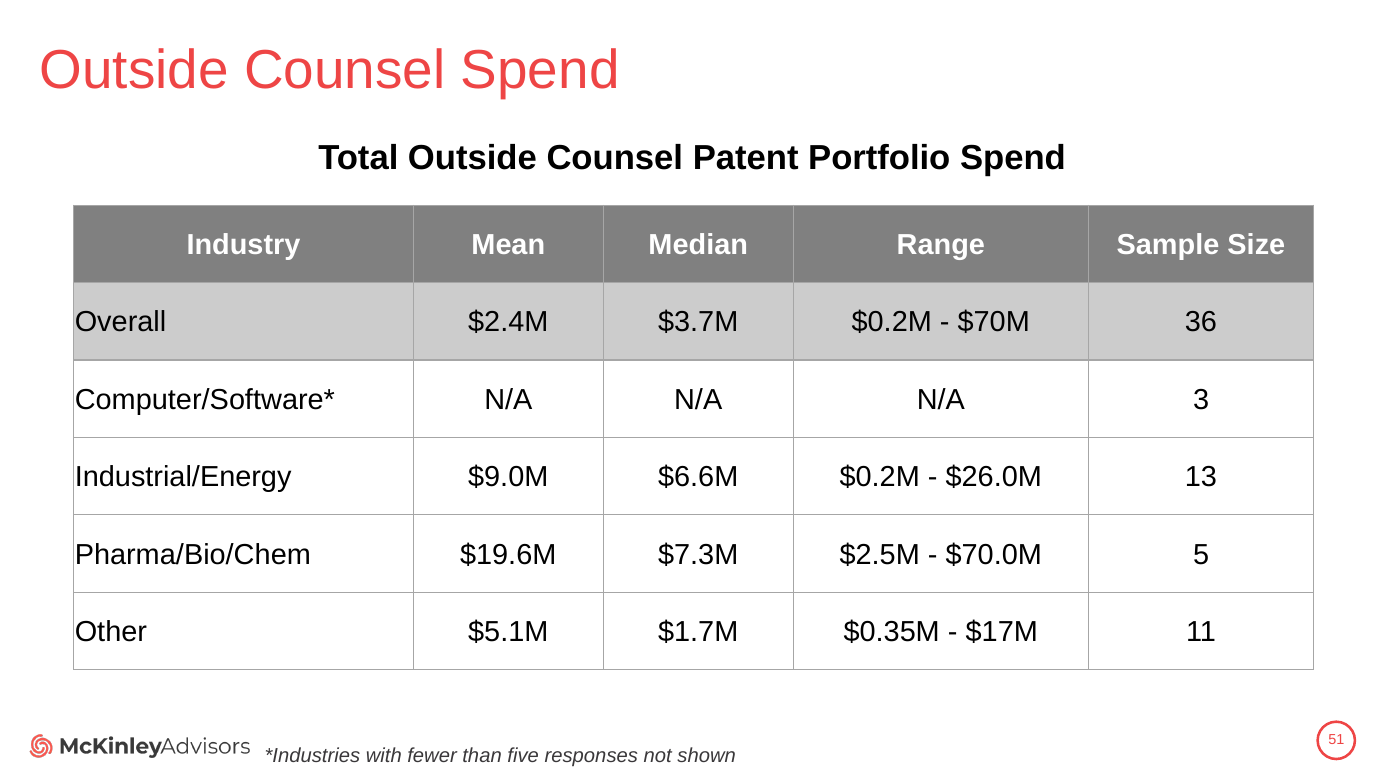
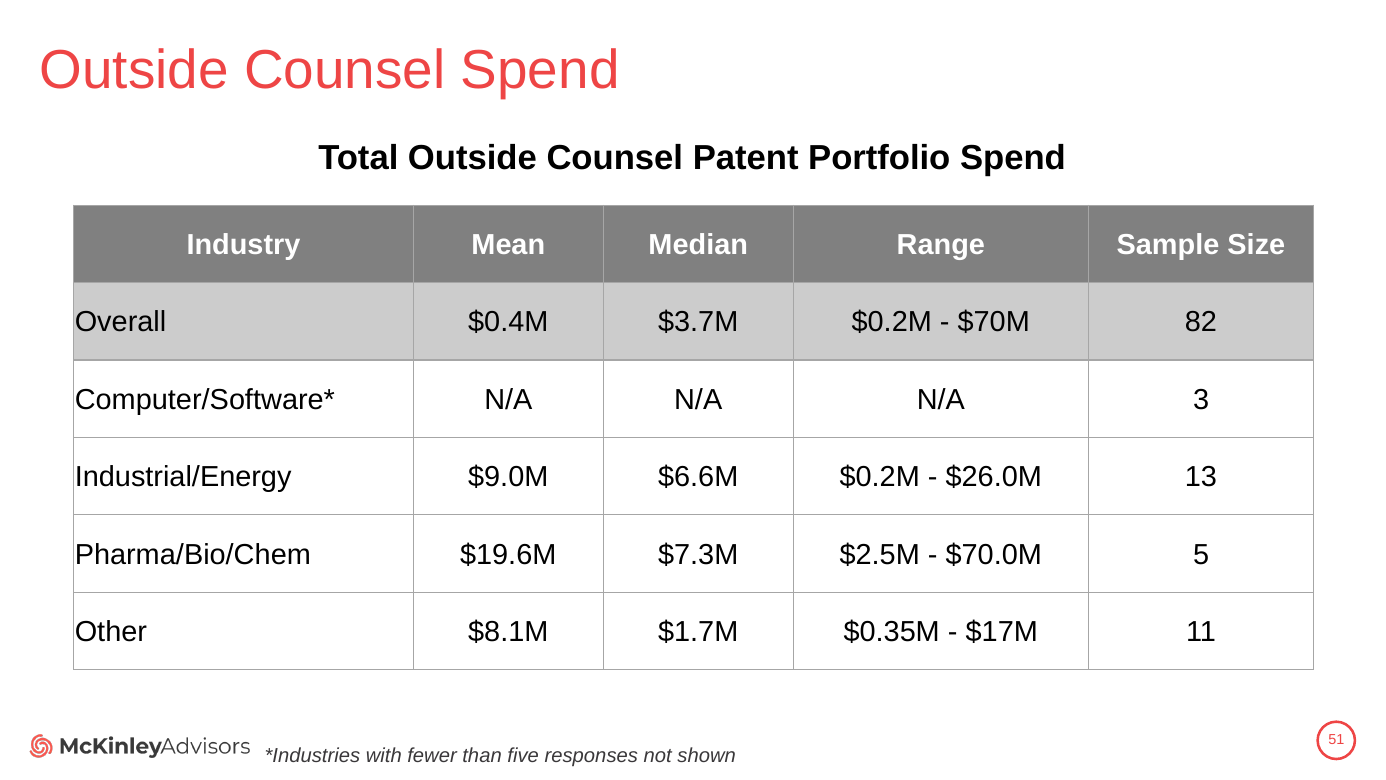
$2.4M: $2.4M -> $0.4M
36: 36 -> 82
$5.1M: $5.1M -> $8.1M
